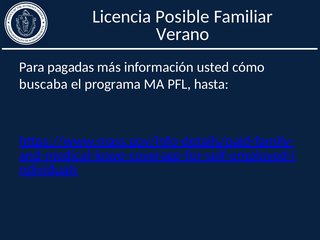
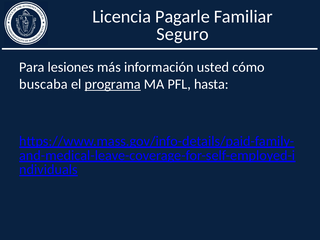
Posible: Posible -> Pagarle
Verano: Verano -> Seguro
pagadas: pagadas -> lesiones
programa underline: none -> present
